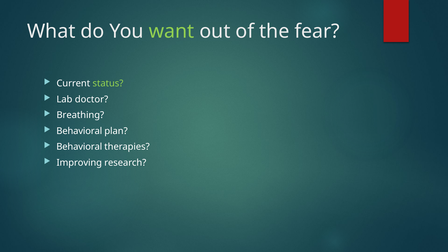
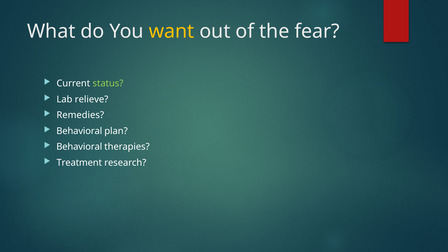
want colour: light green -> yellow
doctor: doctor -> relieve
Breathing: Breathing -> Remedies
Improving: Improving -> Treatment
